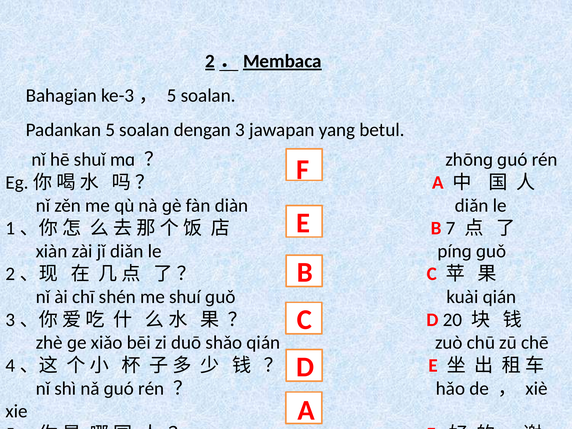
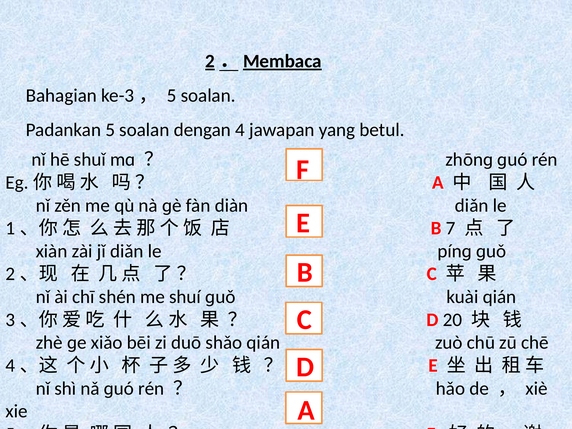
3: 3 -> 4
